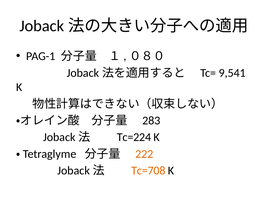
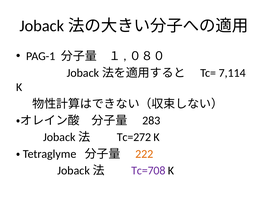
9,541: 9,541 -> 7,114
Tc=224: Tc=224 -> Tc=272
Tc=708 colour: orange -> purple
